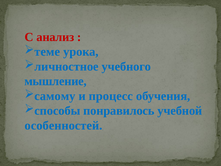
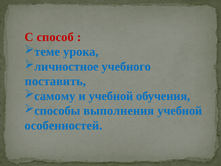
анализ: анализ -> способ
мышление: мышление -> поставить
и процесс: процесс -> учебной
понравилось: понравилось -> выполнения
